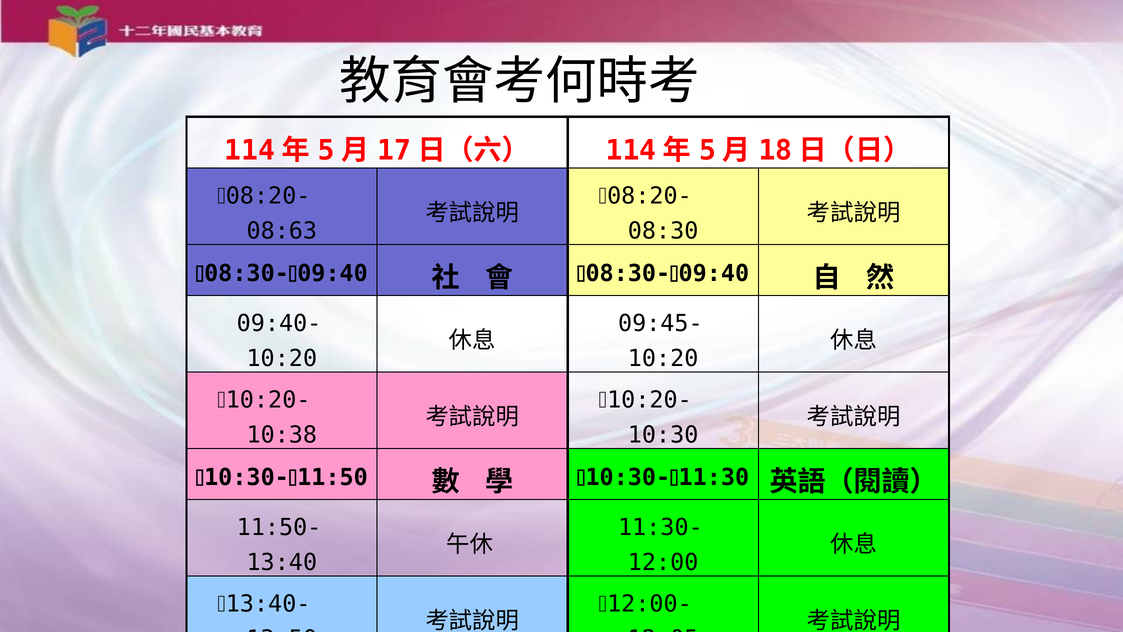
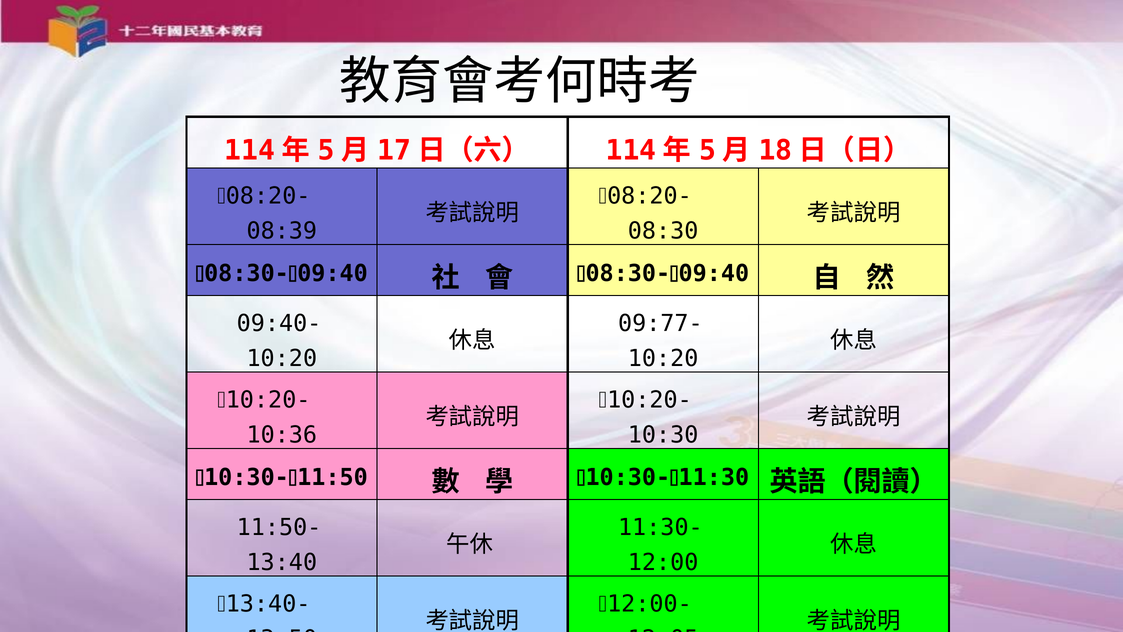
08:63: 08:63 -> 08:39
09:45-: 09:45- -> 09:77-
10:38: 10:38 -> 10:36
